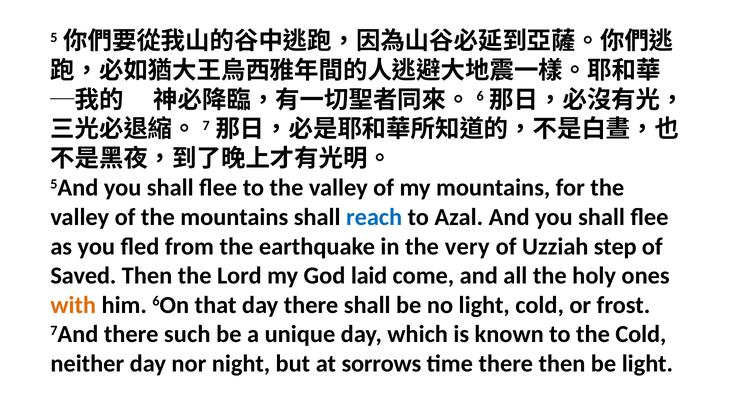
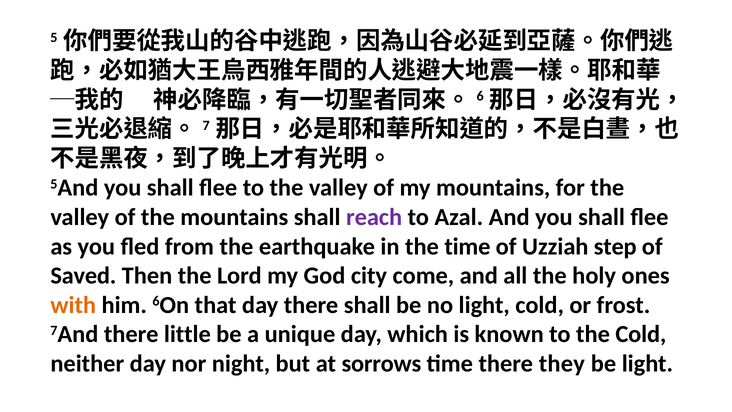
reach colour: blue -> purple
the very: very -> time
laid: laid -> city
such: such -> little
there then: then -> they
